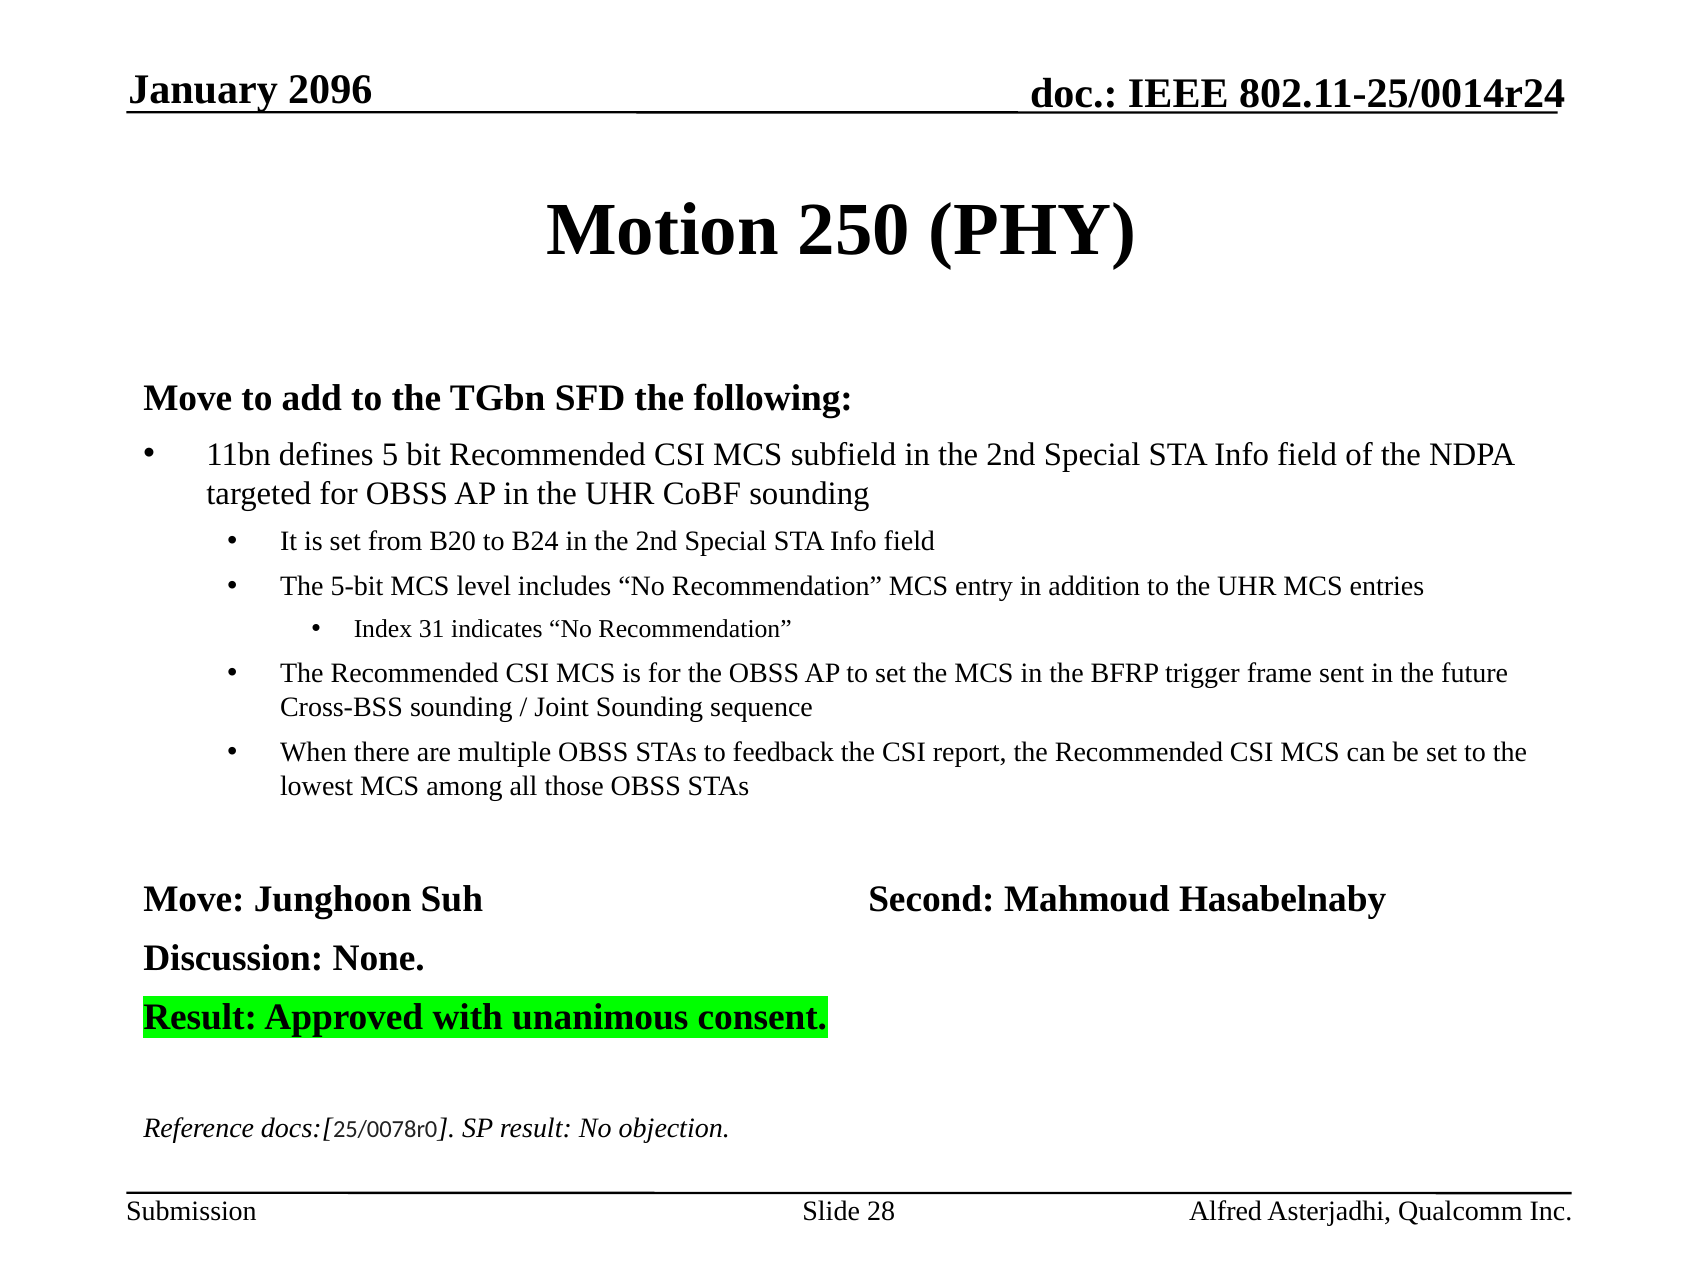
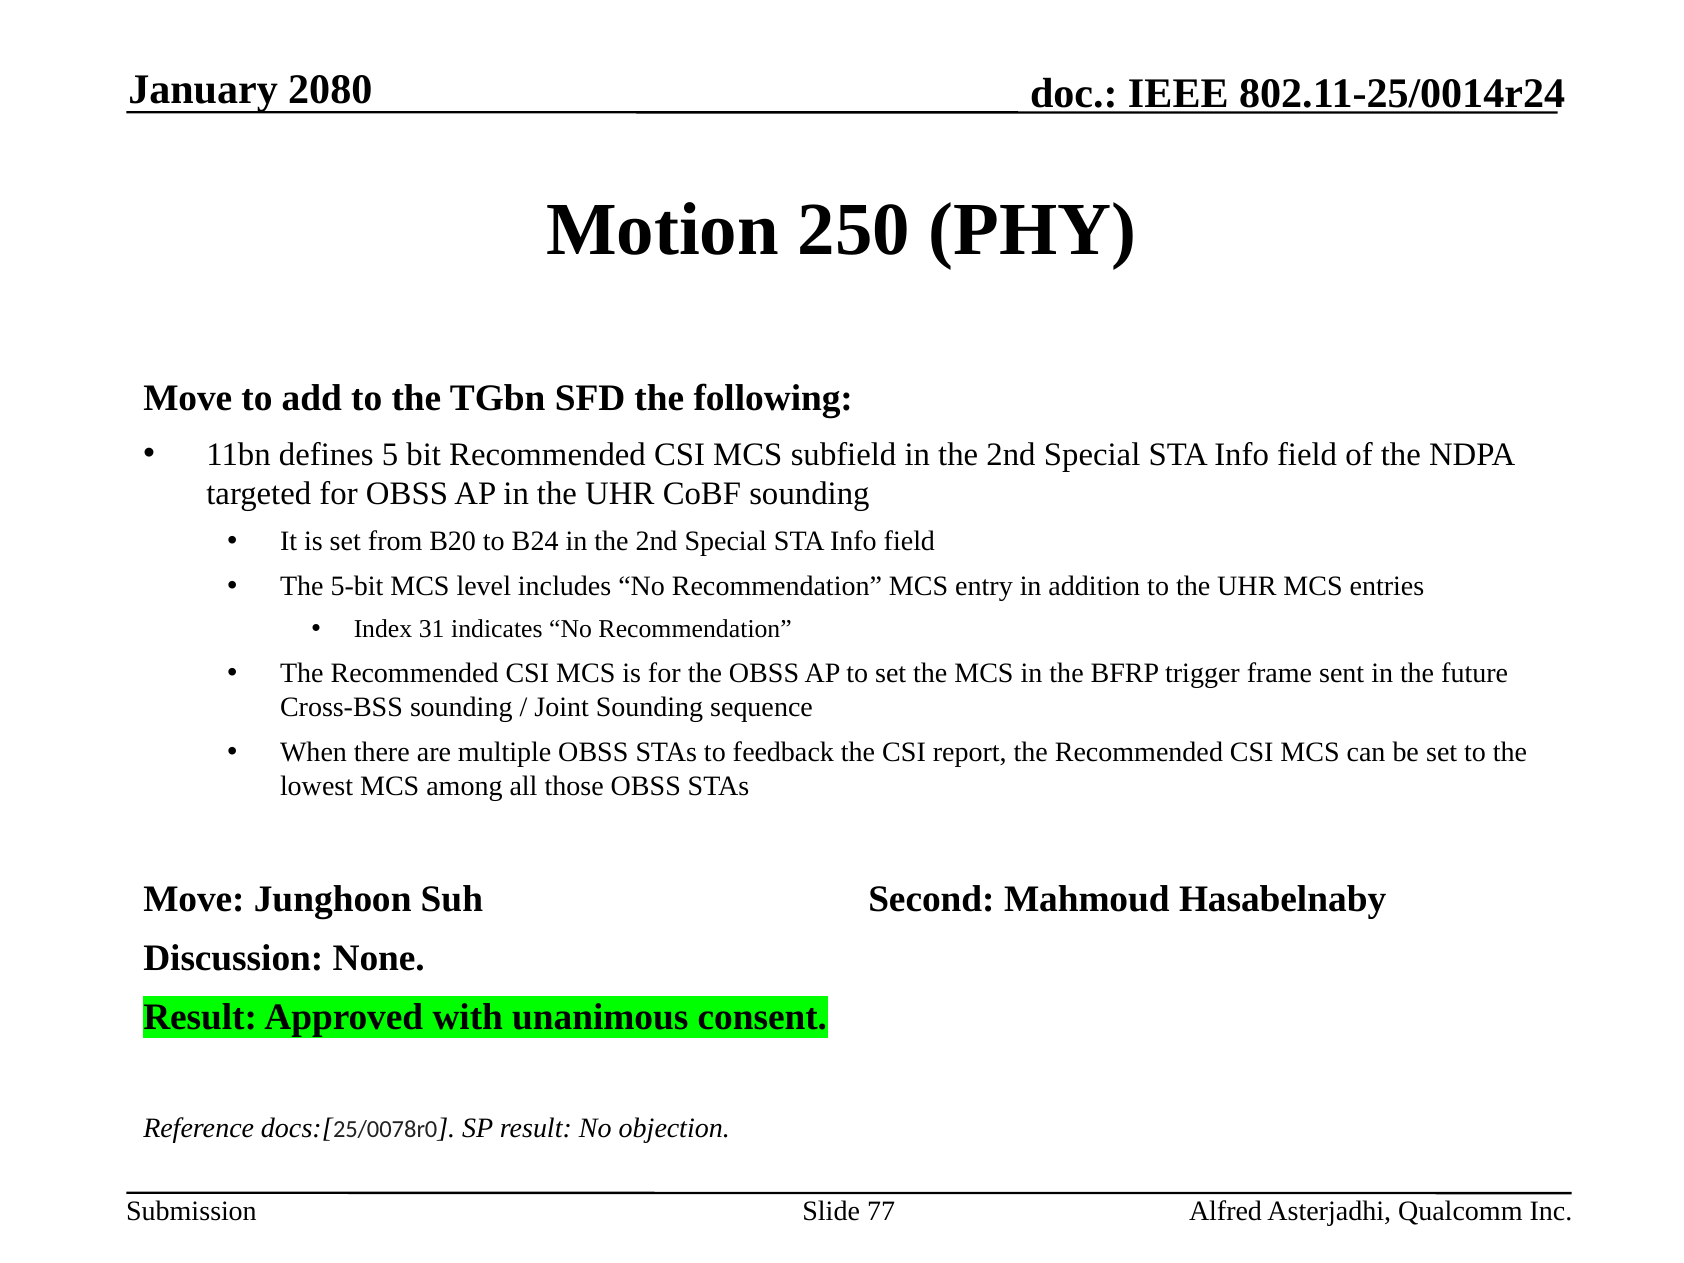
2096: 2096 -> 2080
28: 28 -> 77
